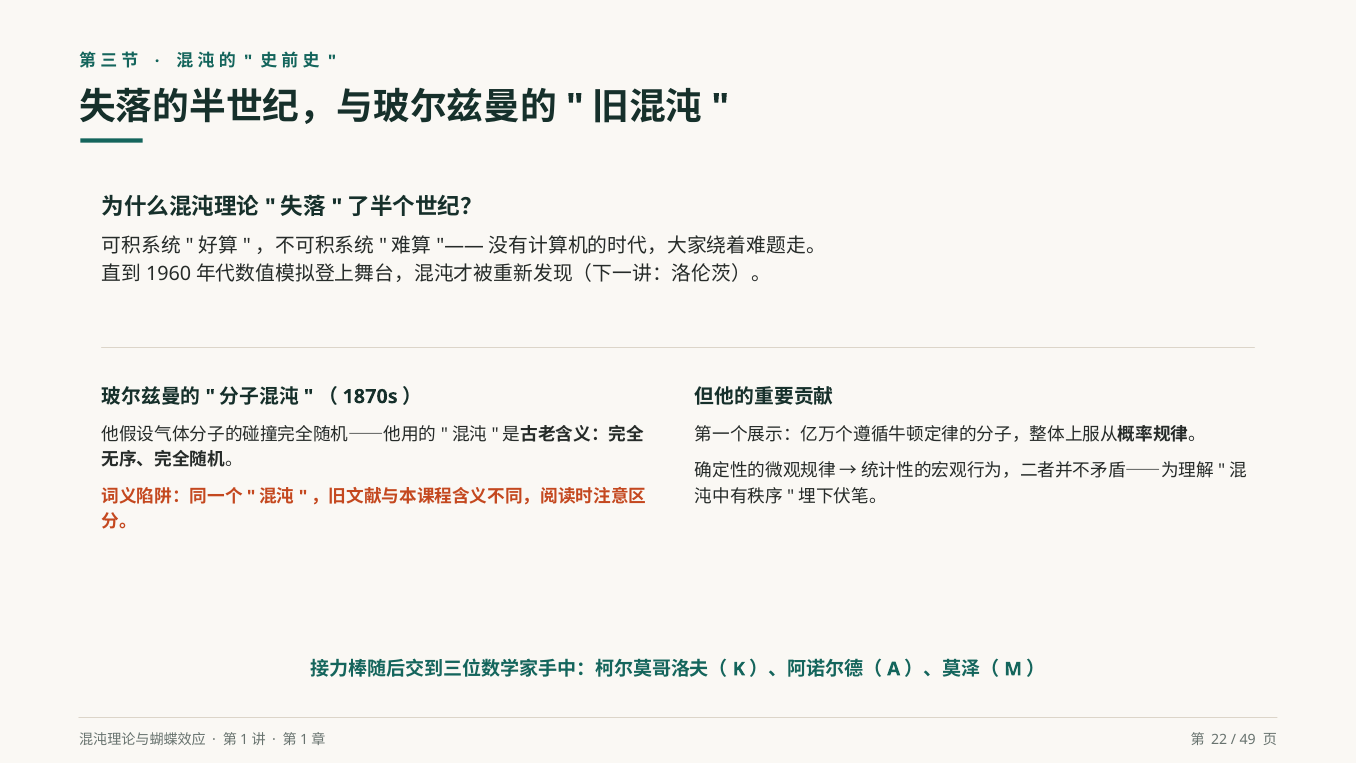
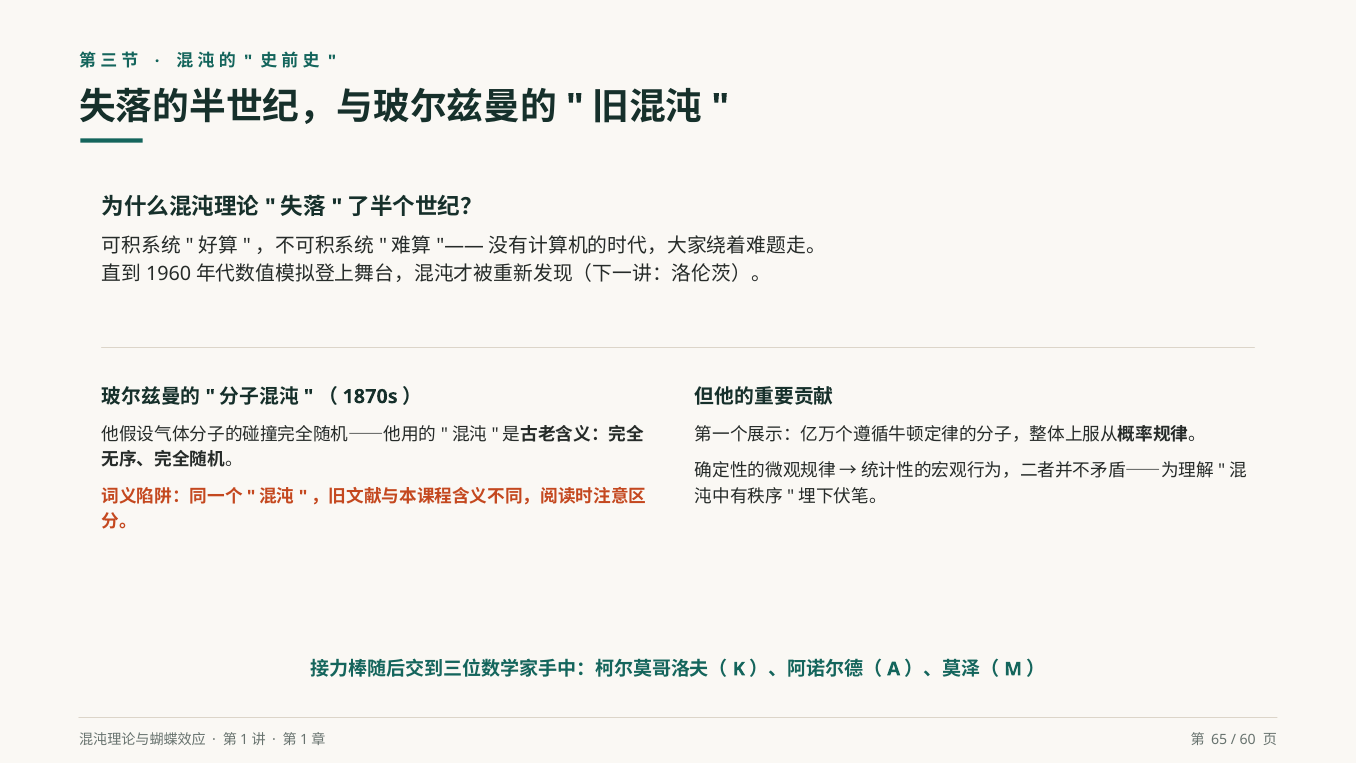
22: 22 -> 65
49: 49 -> 60
